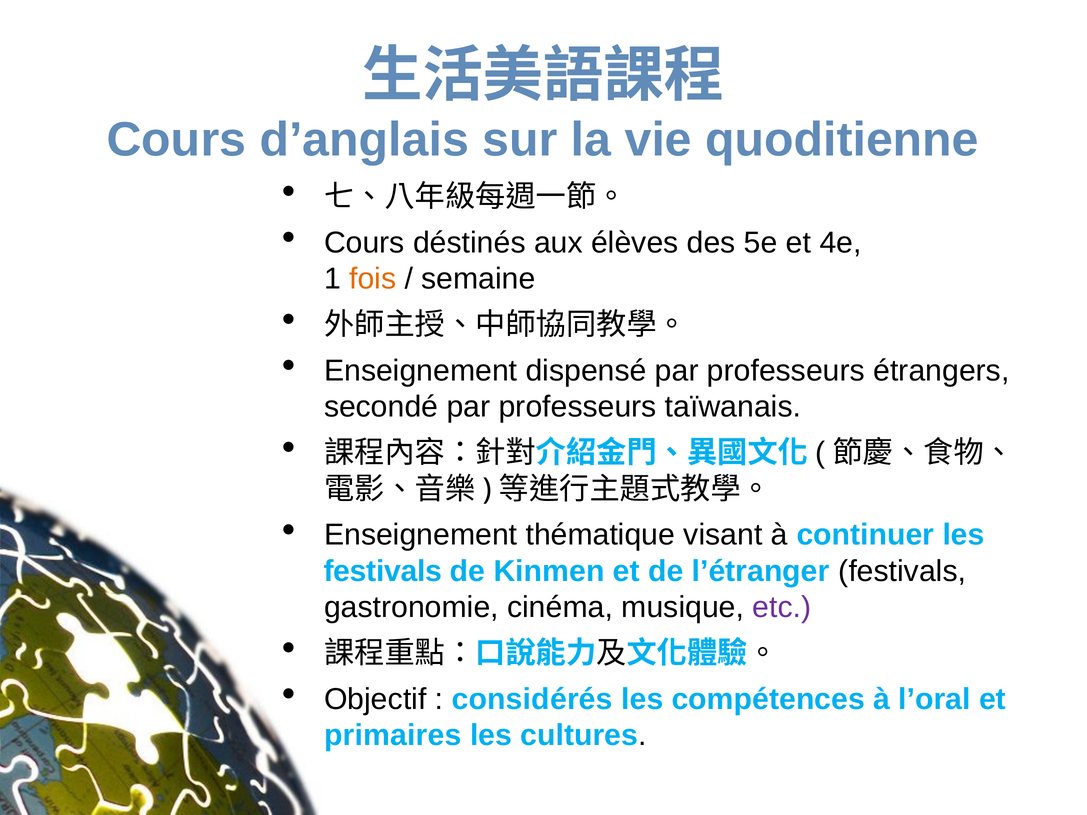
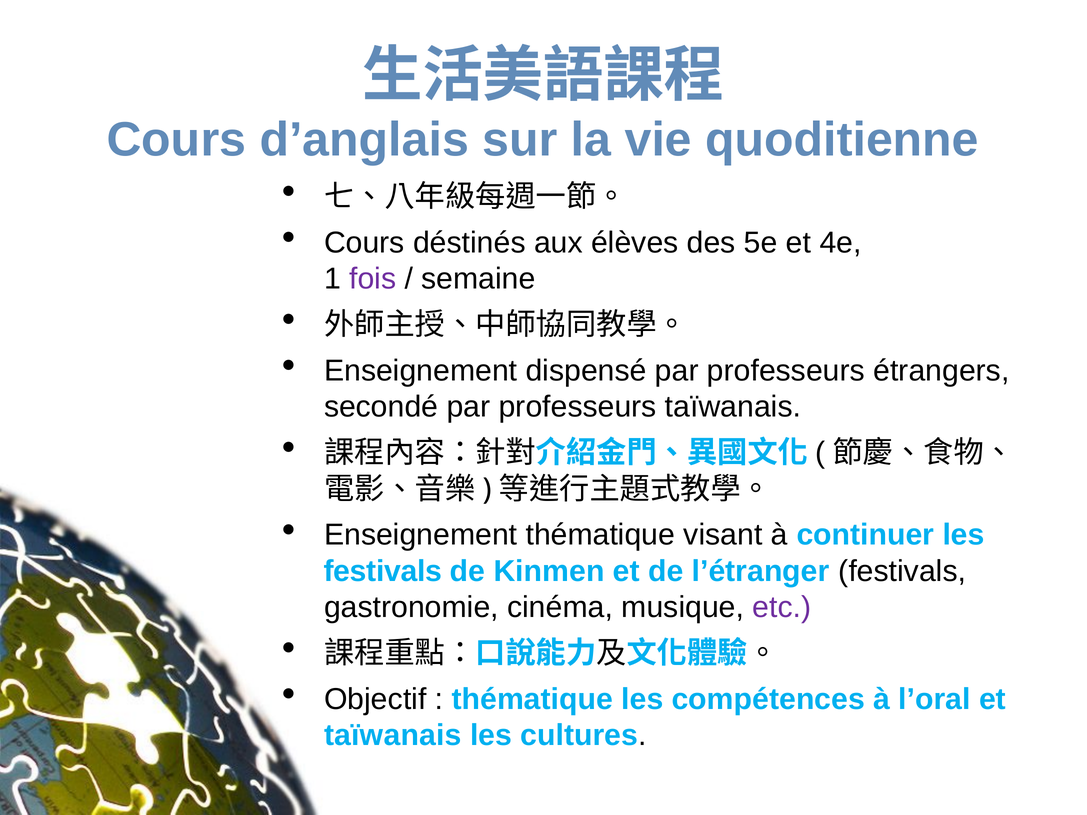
fois colour: orange -> purple
considérés at (532, 699): considérés -> thématique
primaires at (393, 736): primaires -> taïwanais
